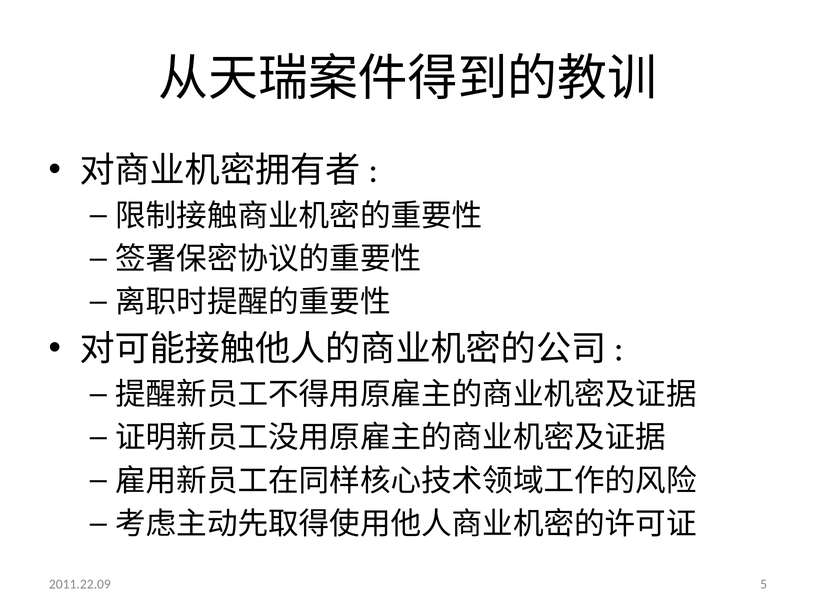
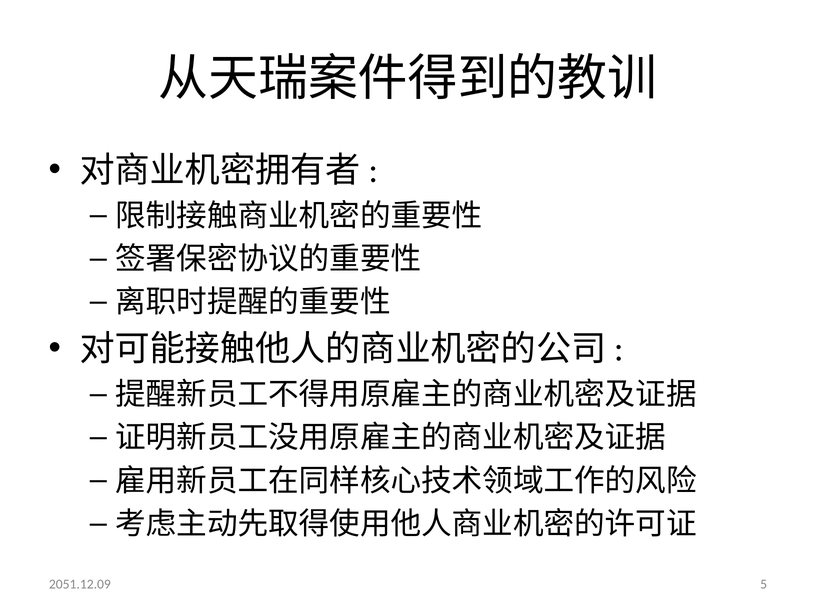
2011.22.09: 2011.22.09 -> 2051.12.09
